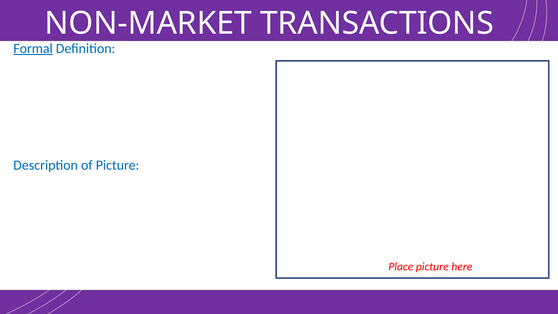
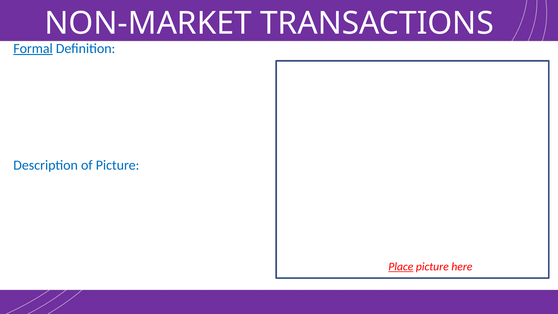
Place underline: none -> present
